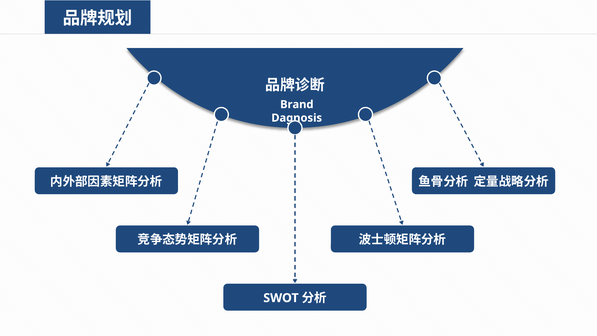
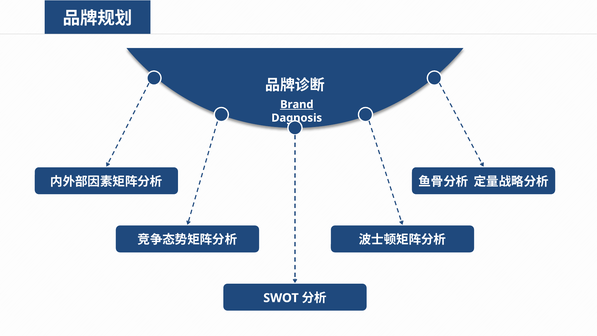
Brand underline: none -> present
